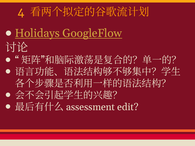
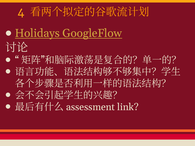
edit: edit -> link
